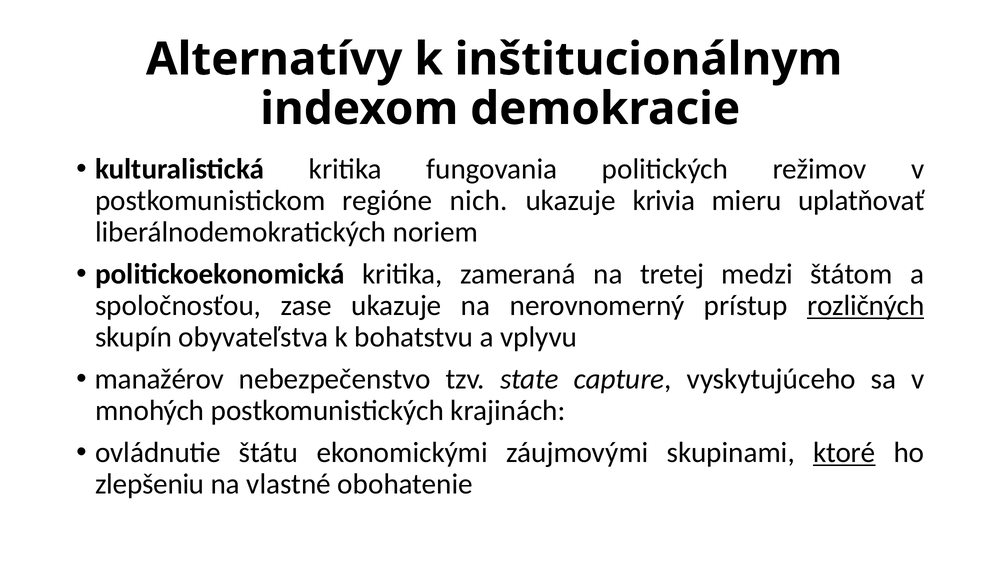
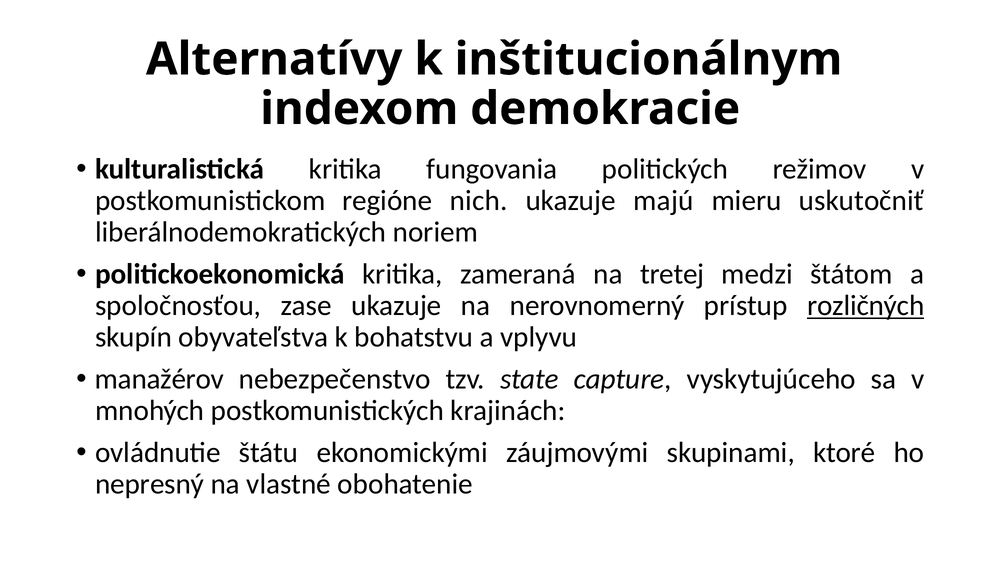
krivia: krivia -> majú
uplatňovať: uplatňovať -> uskutočniť
ktoré underline: present -> none
zlepšeniu: zlepšeniu -> nepresný
